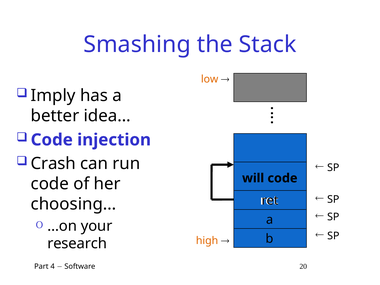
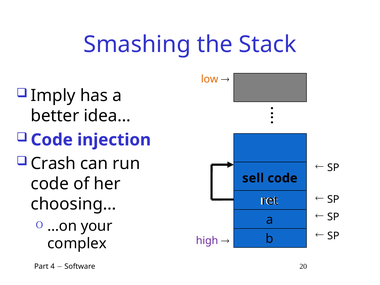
will: will -> sell
high colour: orange -> purple
research: research -> complex
